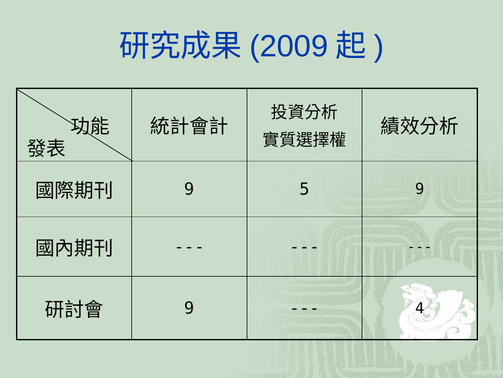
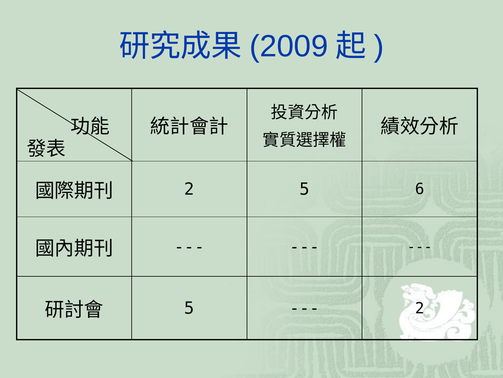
9 at (189, 189): 9 -> 2
5 9: 9 -> 6
9 at (189, 308): 9 -> 5
4 at (420, 308): 4 -> 2
